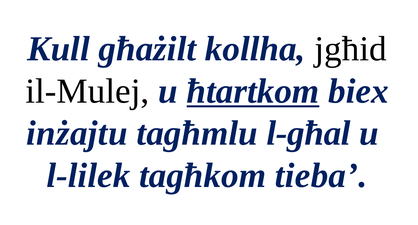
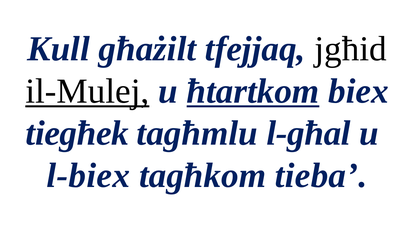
kollha: kollha -> tfejjaq
il-Mulej underline: none -> present
inżajtu: inżajtu -> tiegħek
l-lilek: l-lilek -> l-biex
